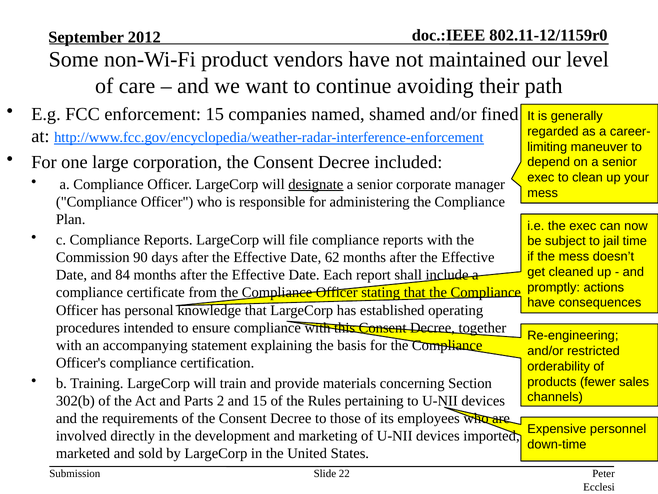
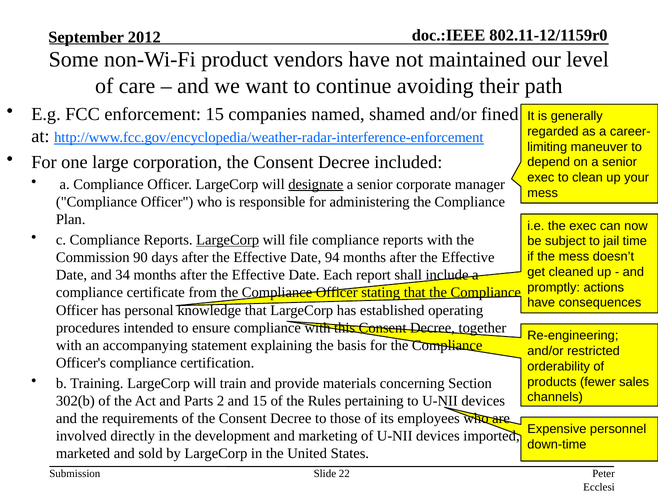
LargeCorp at (228, 240) underline: none -> present
62: 62 -> 94
84: 84 -> 34
